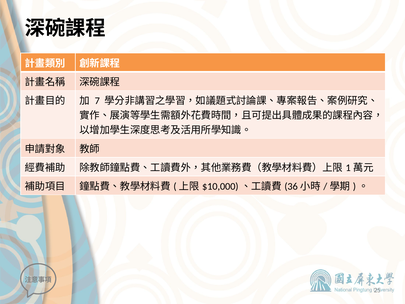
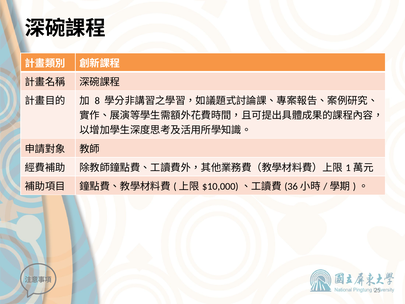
7: 7 -> 8
